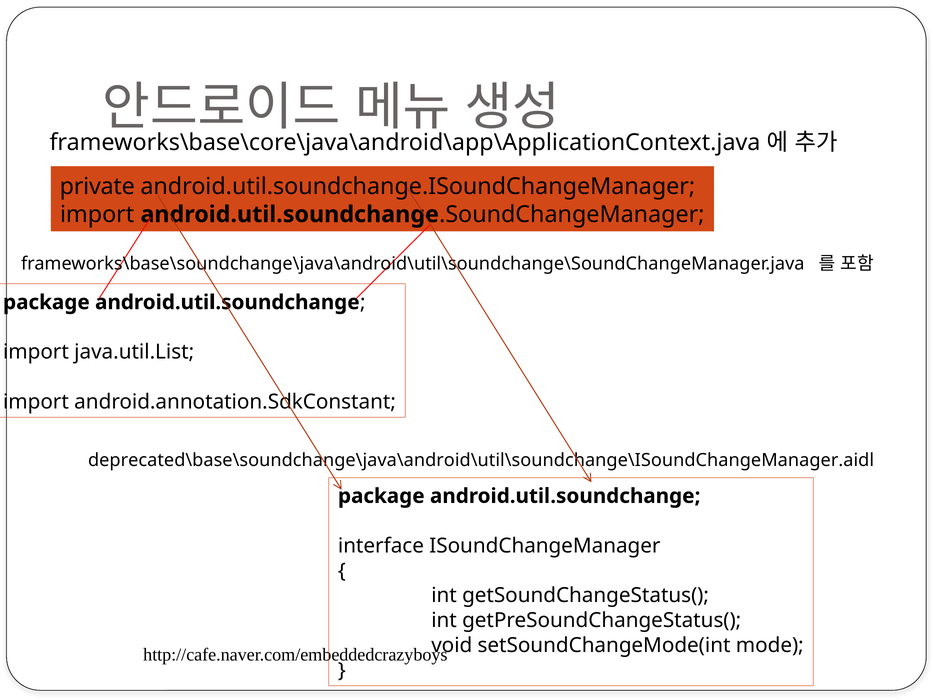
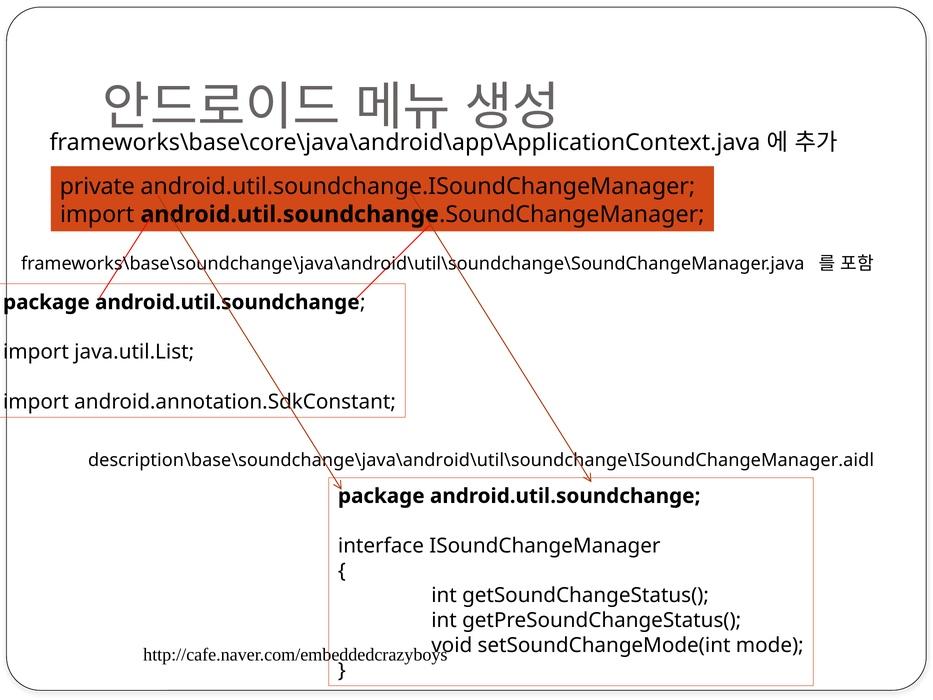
deprecated\base\soundchange\java\android\util\soundchange\ISoundChangeManager.aidl: deprecated\base\soundchange\java\android\util\soundchange\ISoundChangeManager.aidl -> description\base\soundchange\java\android\util\soundchange\ISoundChangeManager.aidl
